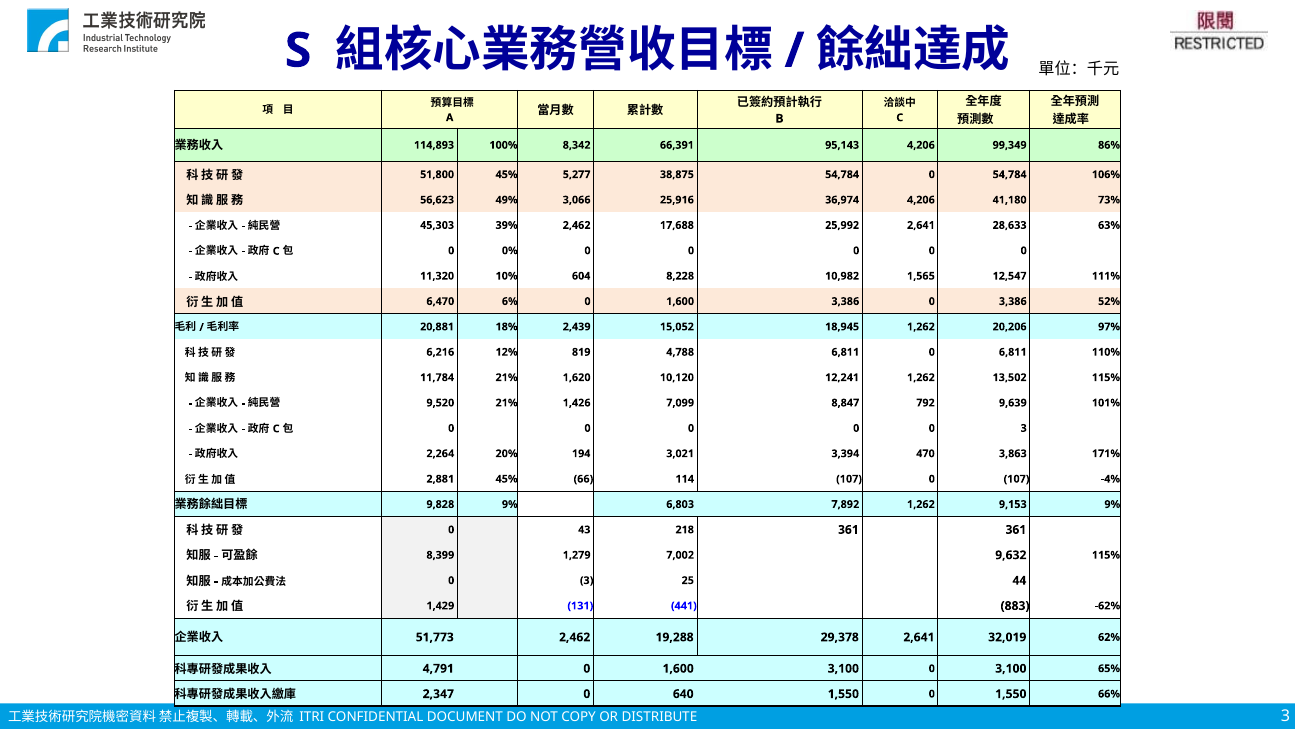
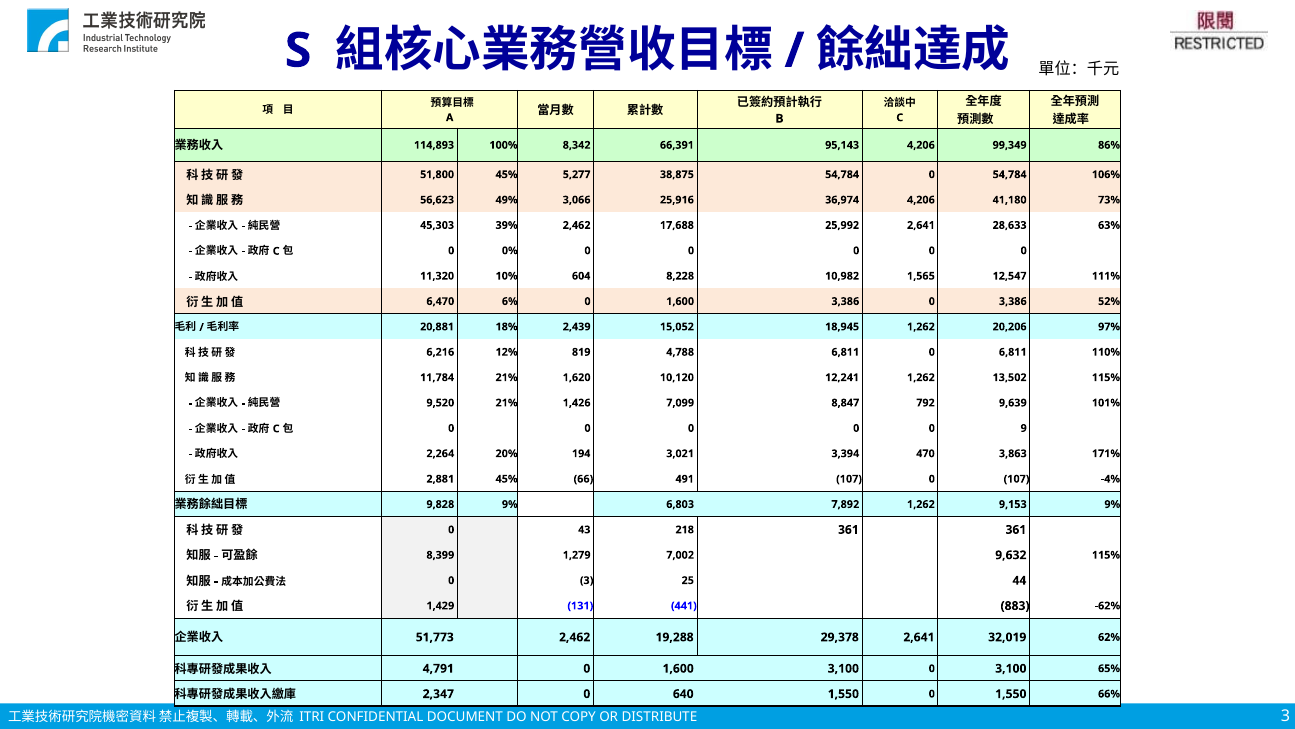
0 0 3: 3 -> 9
114: 114 -> 491
